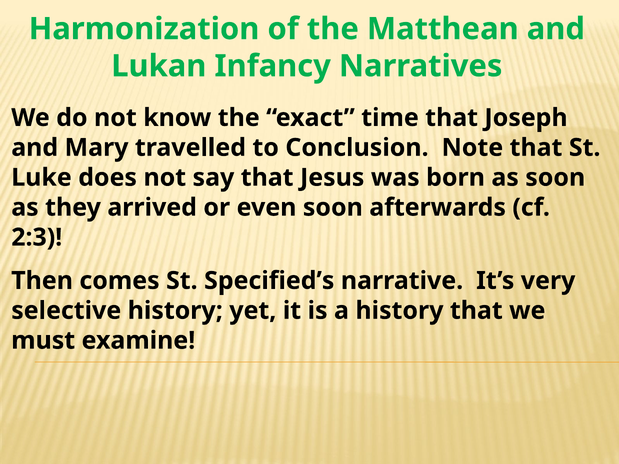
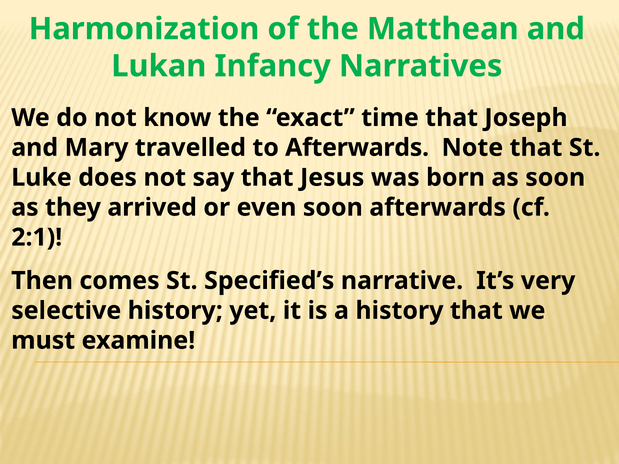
to Conclusion: Conclusion -> Afterwards
2:3: 2:3 -> 2:1
